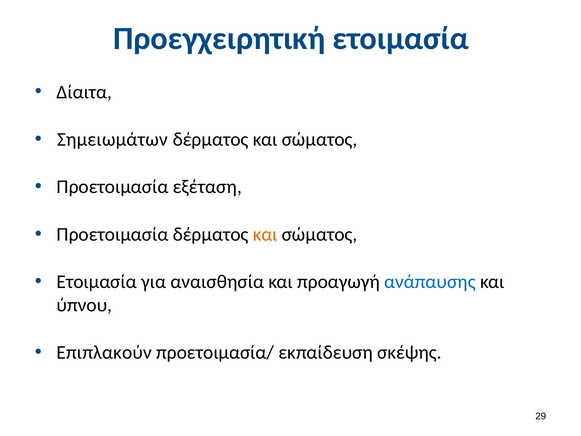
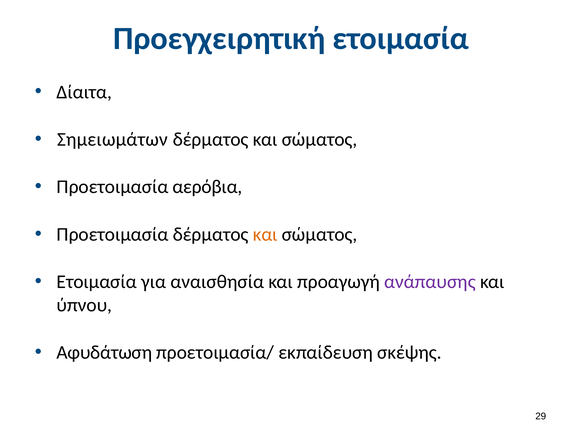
εξέταση: εξέταση -> αερόβια
ανάπαυσης colour: blue -> purple
Επιπλακούν: Επιπλακούν -> Αφυδάτωση
